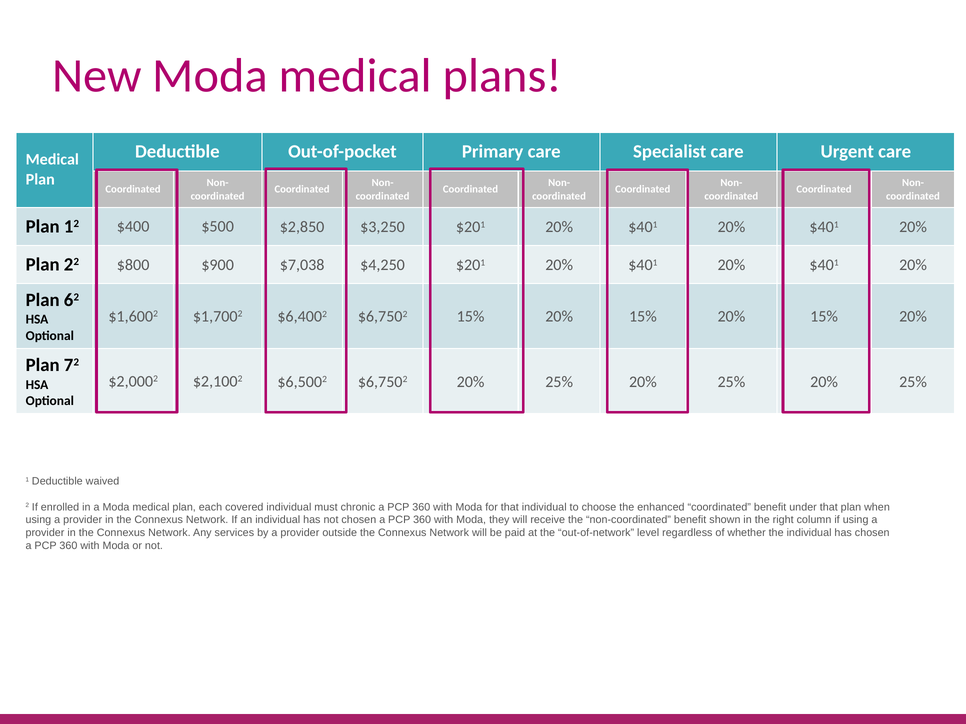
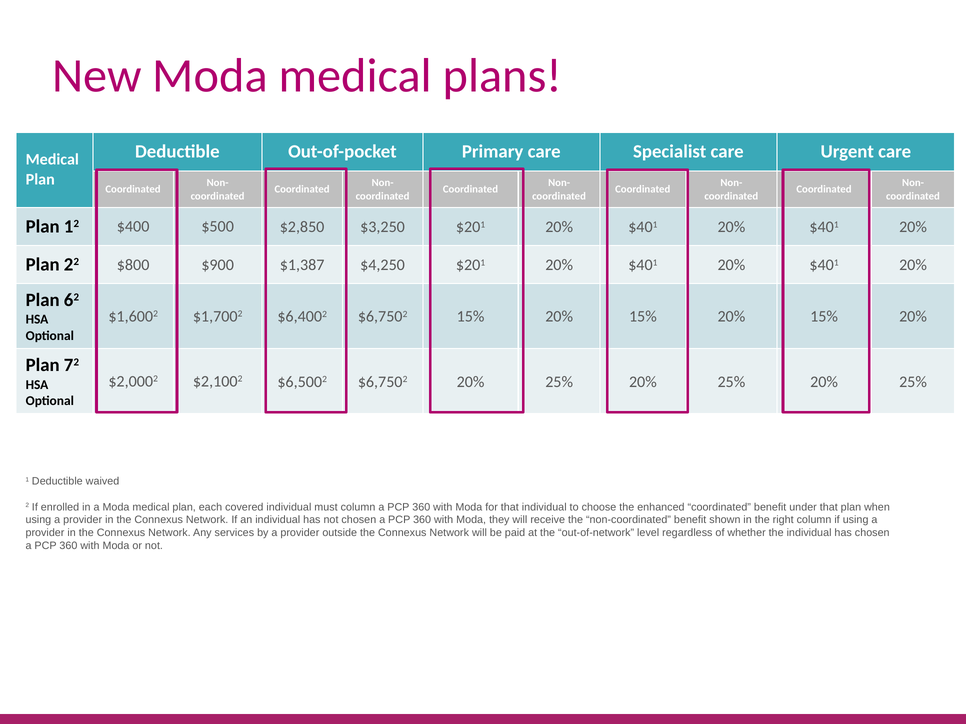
$7,038: $7,038 -> $1,387
must chronic: chronic -> column
